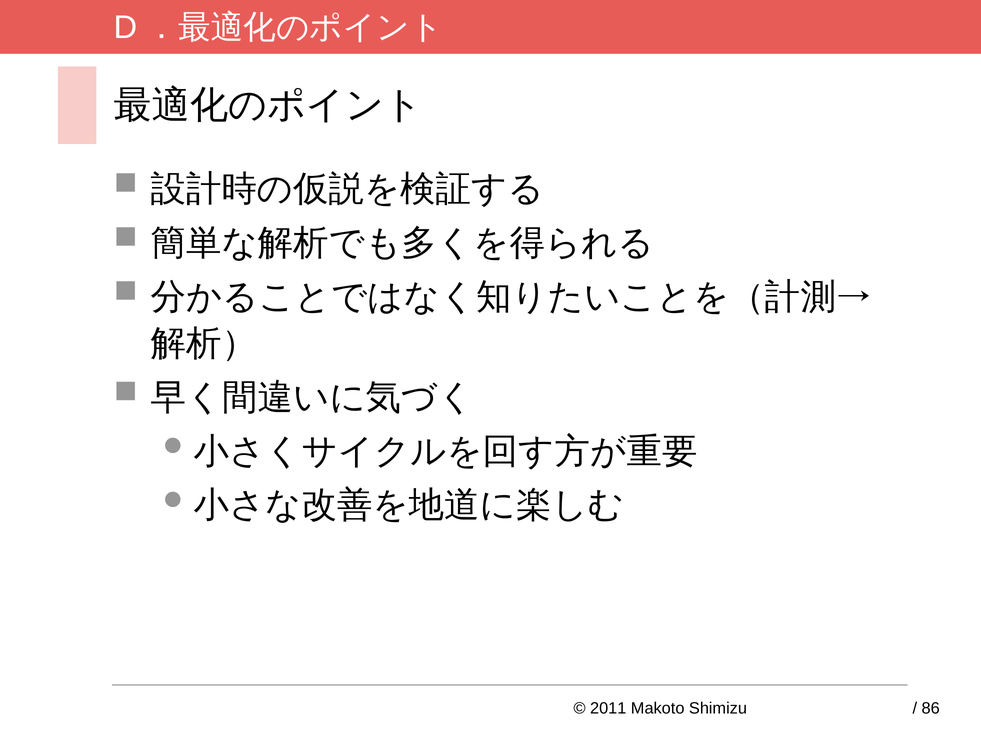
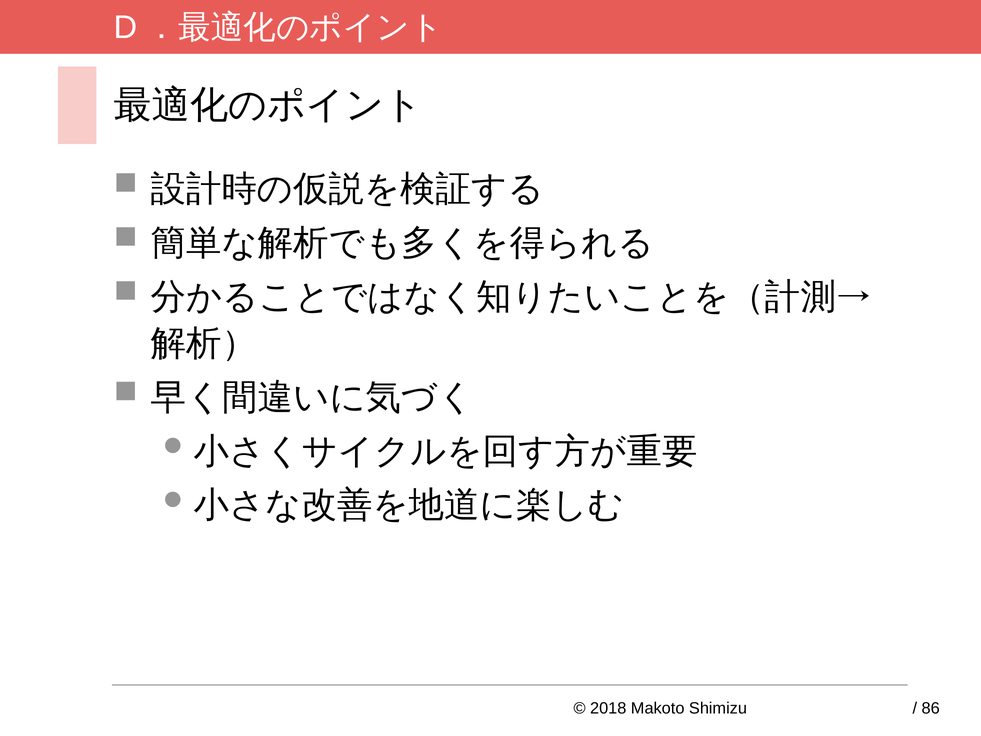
2011: 2011 -> 2018
